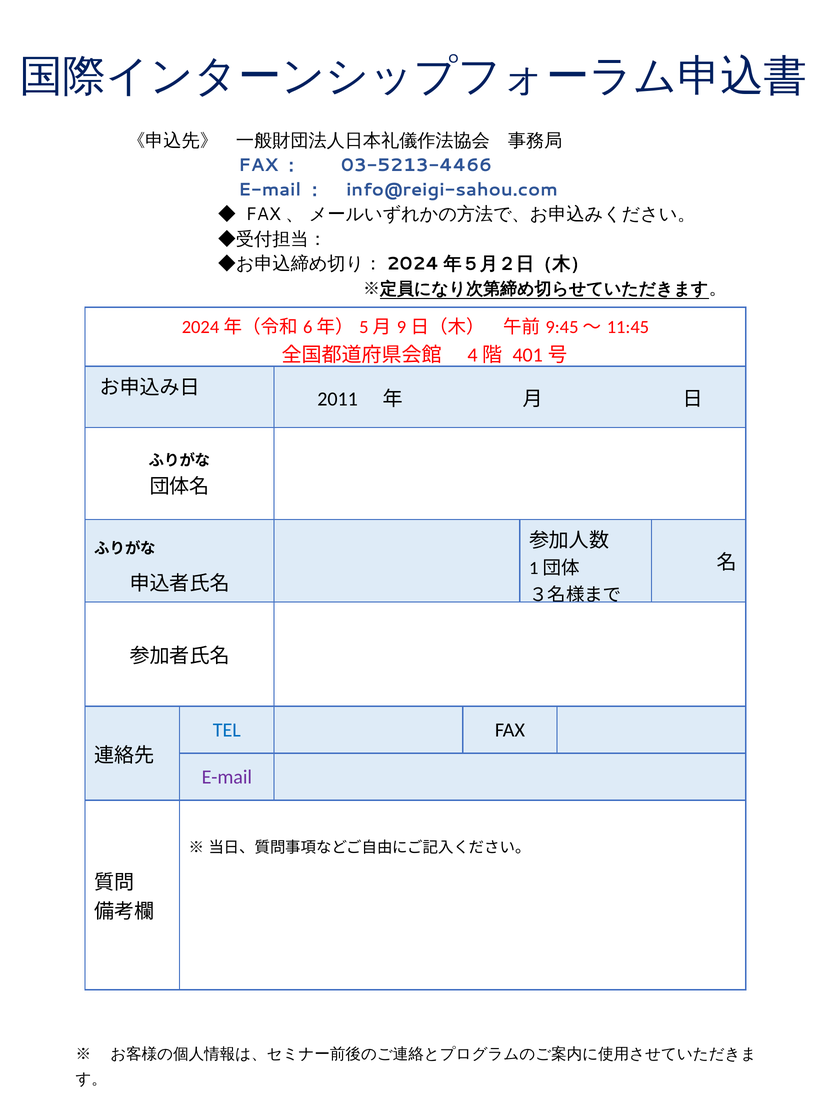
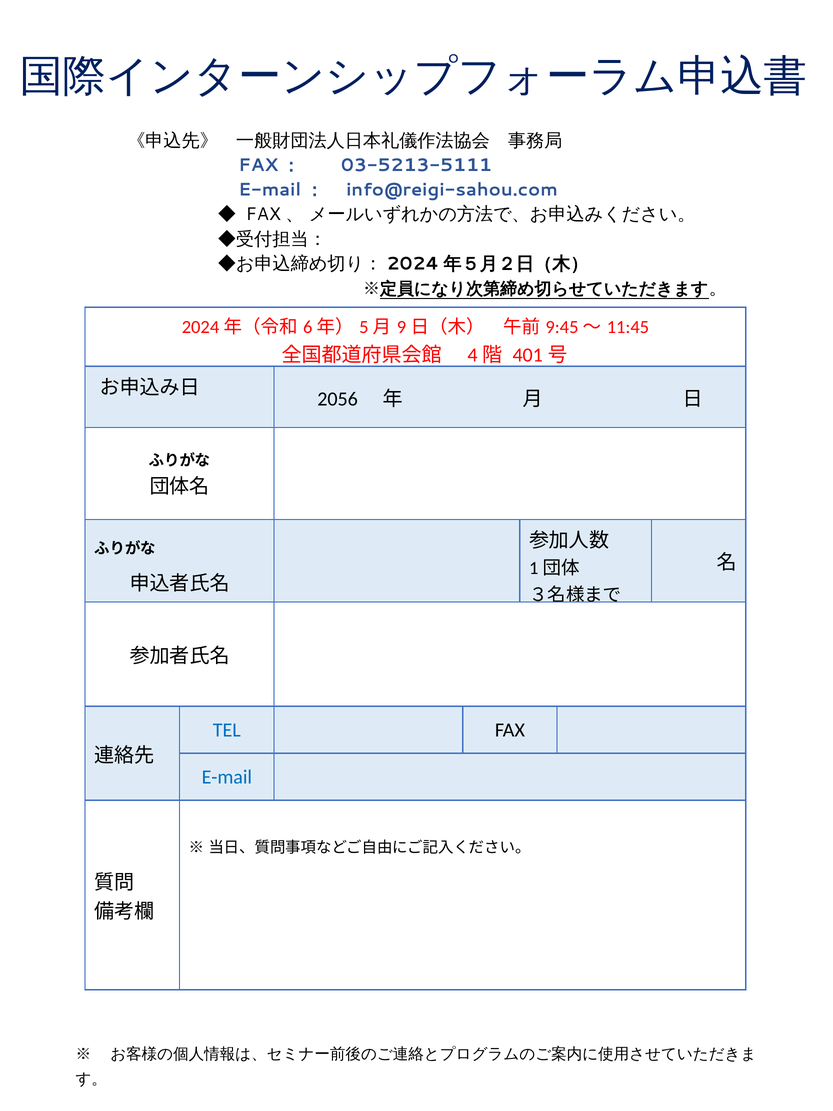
03-5213-4466: 03-5213-4466 -> 03-5213-5111
2011: 2011 -> 2056
E-mail colour: purple -> blue
